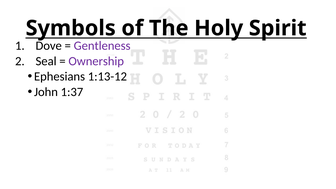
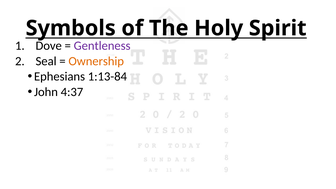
Ownership colour: purple -> orange
1:13-12: 1:13-12 -> 1:13-84
1:37: 1:37 -> 4:37
